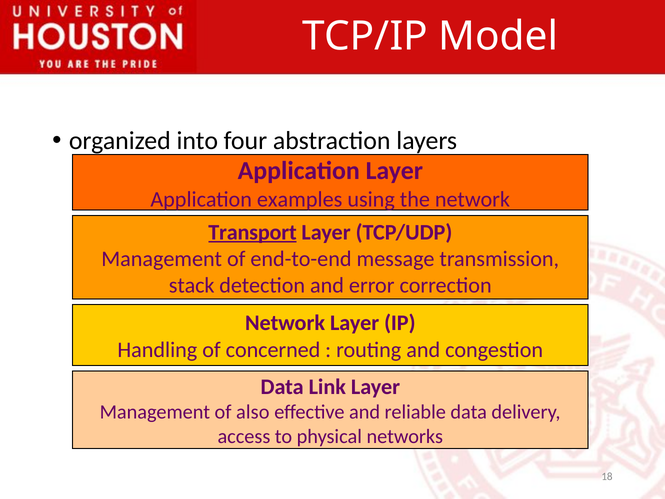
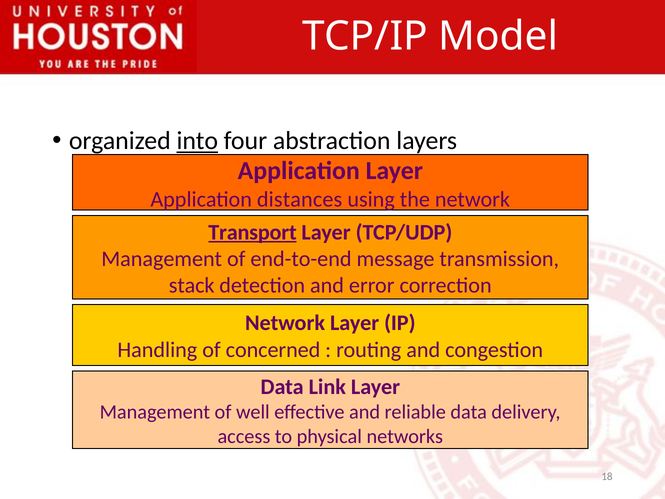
into underline: none -> present
examples: examples -> distances
also: also -> well
